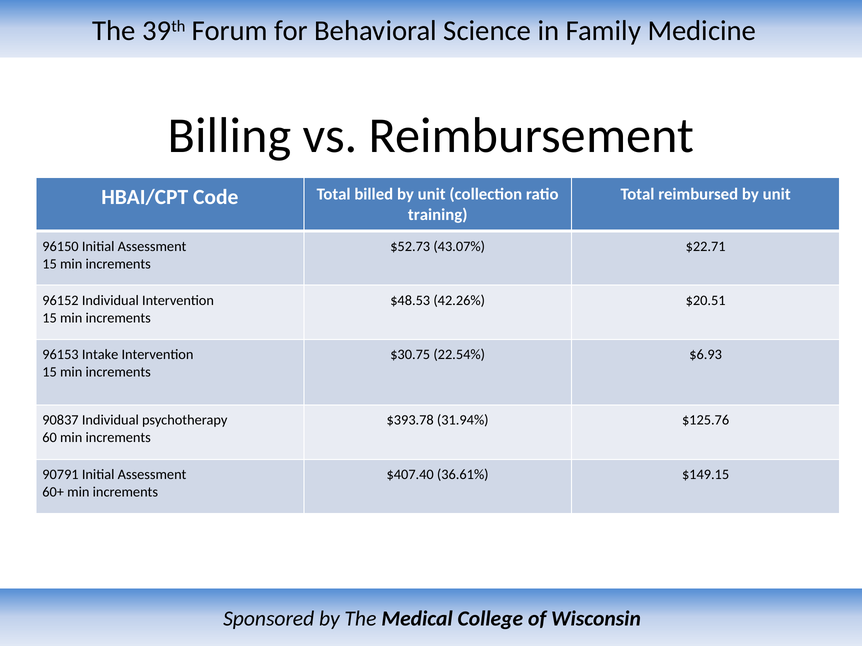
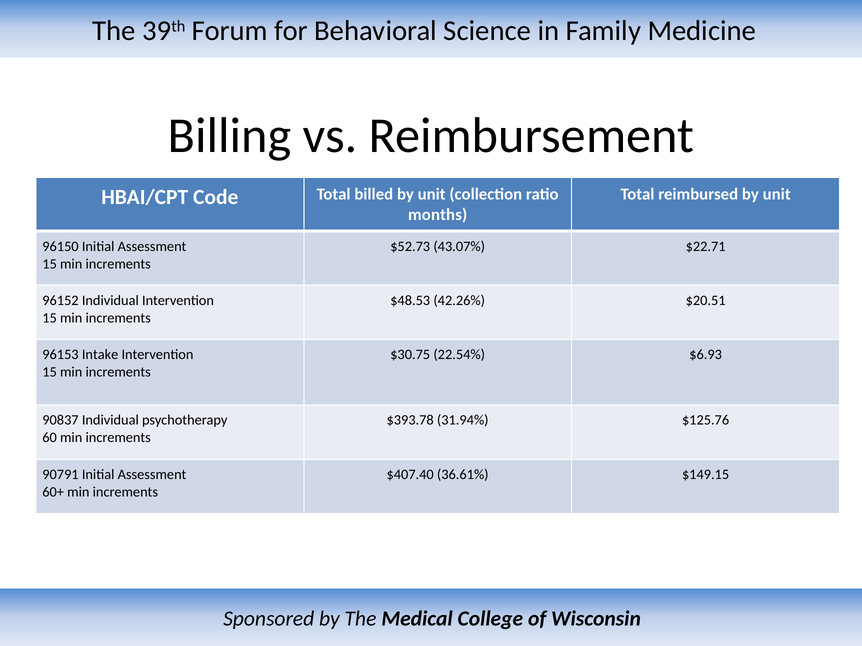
training: training -> months
